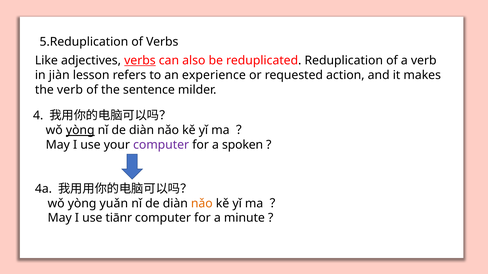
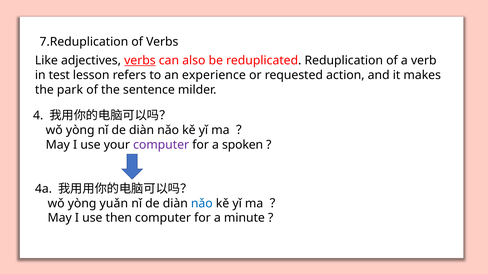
5.Reduplication: 5.Reduplication -> 7.Reduplication
jiàn: jiàn -> test
the verb: verb -> park
yòng at (80, 130) underline: present -> none
nǎo at (202, 204) colour: orange -> blue
tiānr: tiānr -> then
